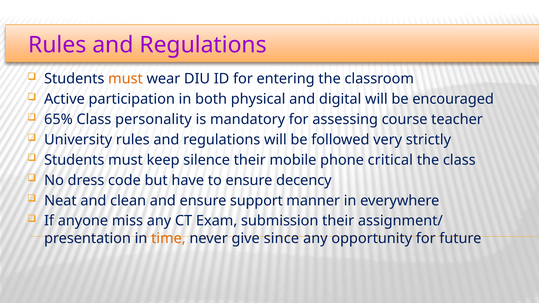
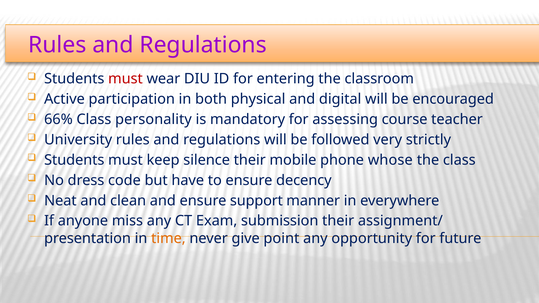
must at (125, 79) colour: orange -> red
65%: 65% -> 66%
critical: critical -> whose
since: since -> point
